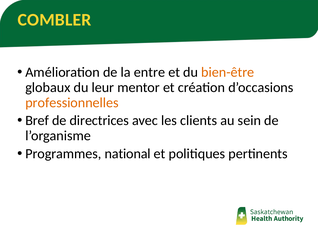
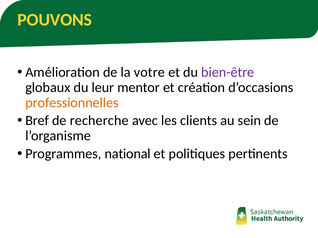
COMBLER: COMBLER -> POUVONS
entre: entre -> votre
bien-être colour: orange -> purple
directrices: directrices -> recherche
